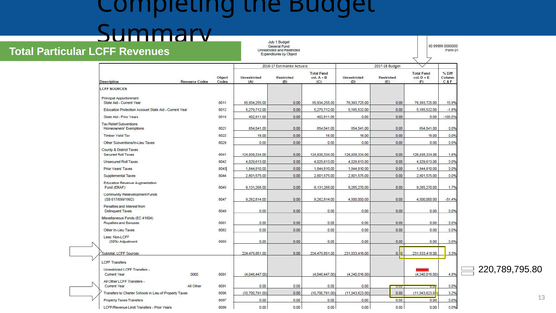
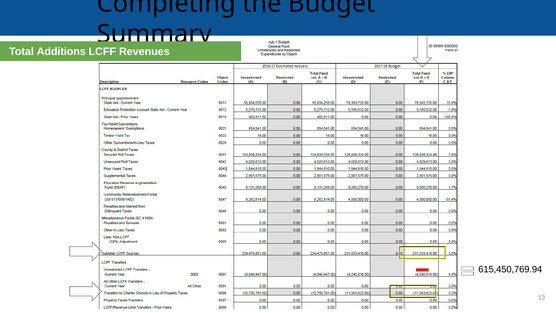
Particular: Particular -> Additions
220,789,795.80: 220,789,795.80 -> 615,450,769.94
